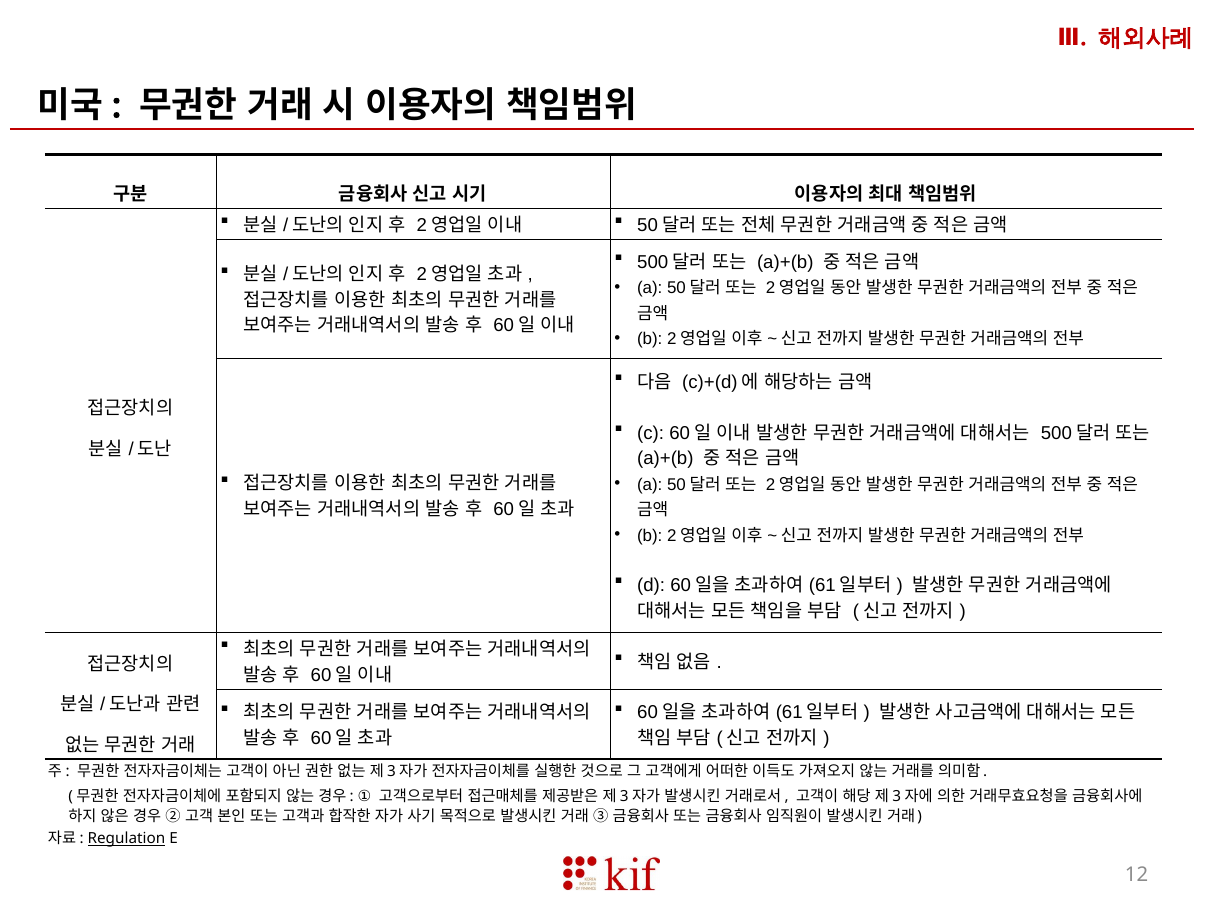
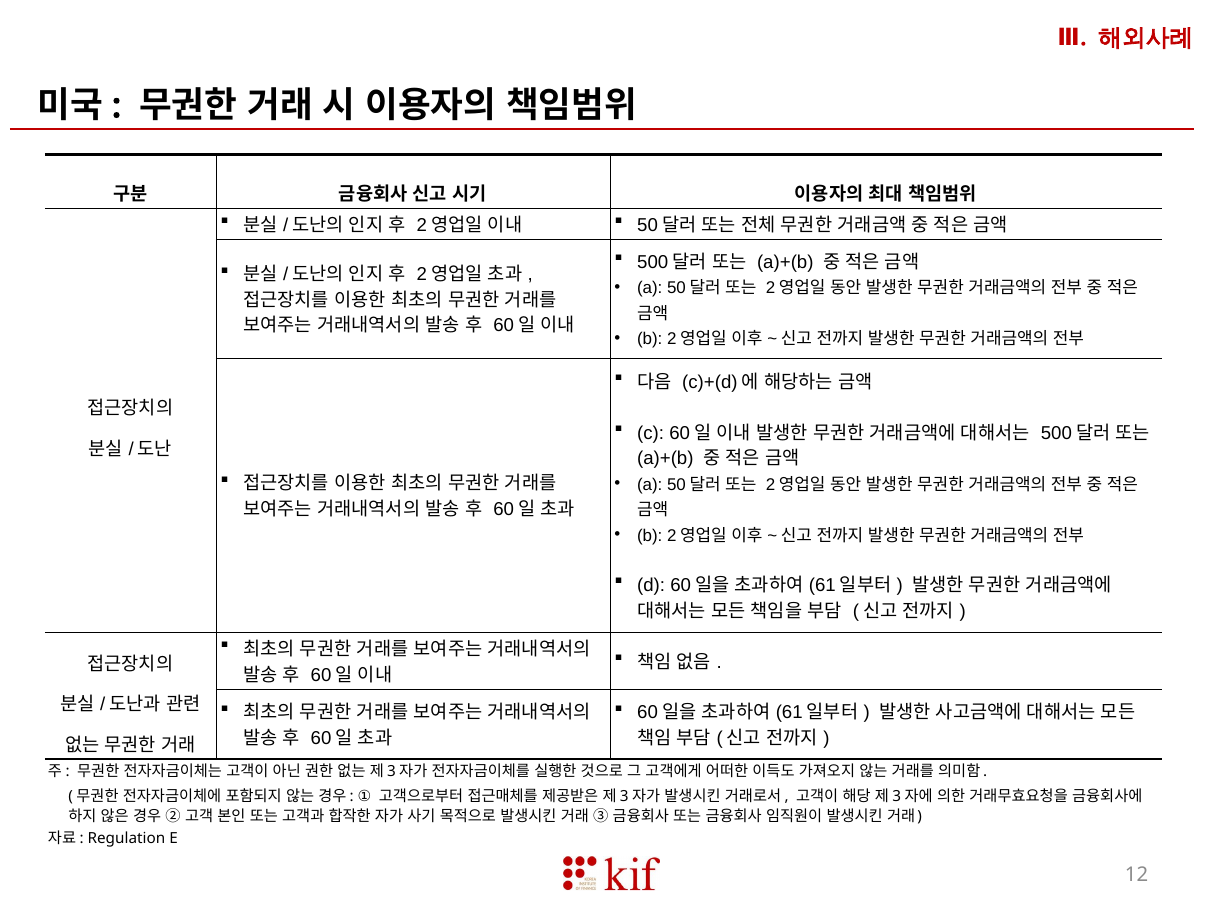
Regulation underline: present -> none
